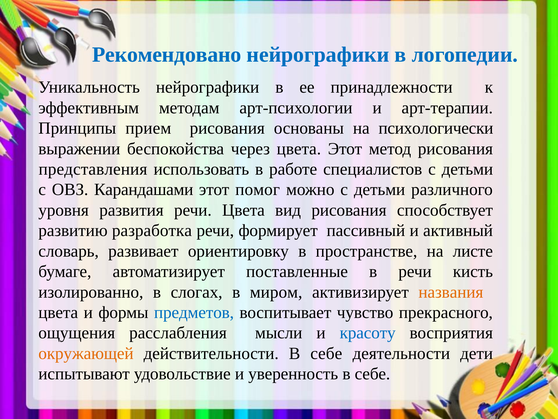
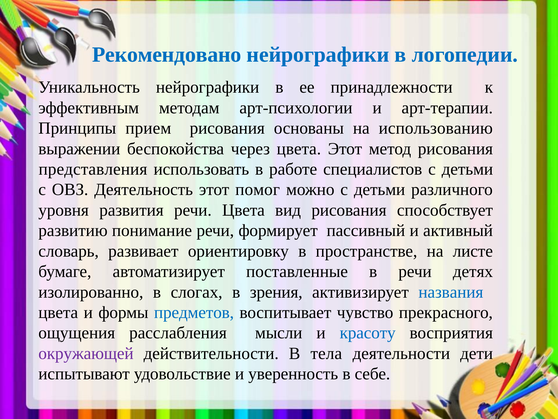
психологически: психологически -> использованию
Карандашами: Карандашами -> Деятельность
разработка: разработка -> понимание
кисть: кисть -> детях
миром: миром -> зрения
названия colour: orange -> blue
окружающей colour: orange -> purple
действительности В себе: себе -> тела
